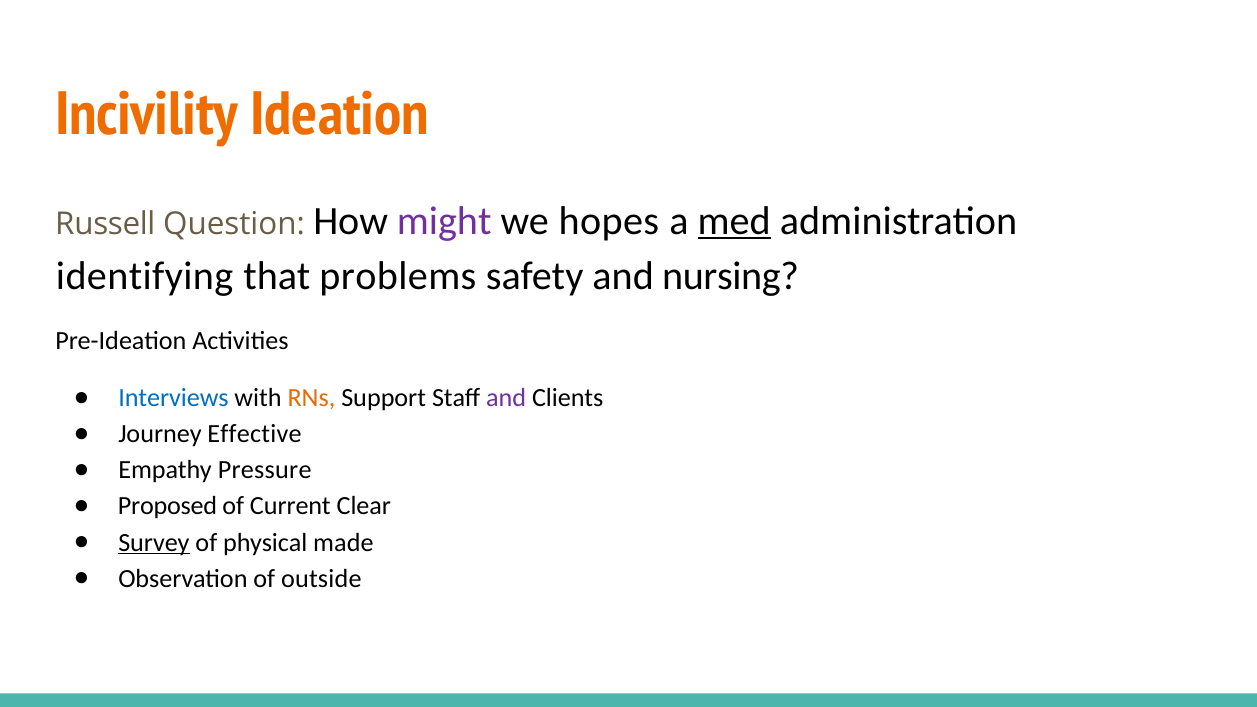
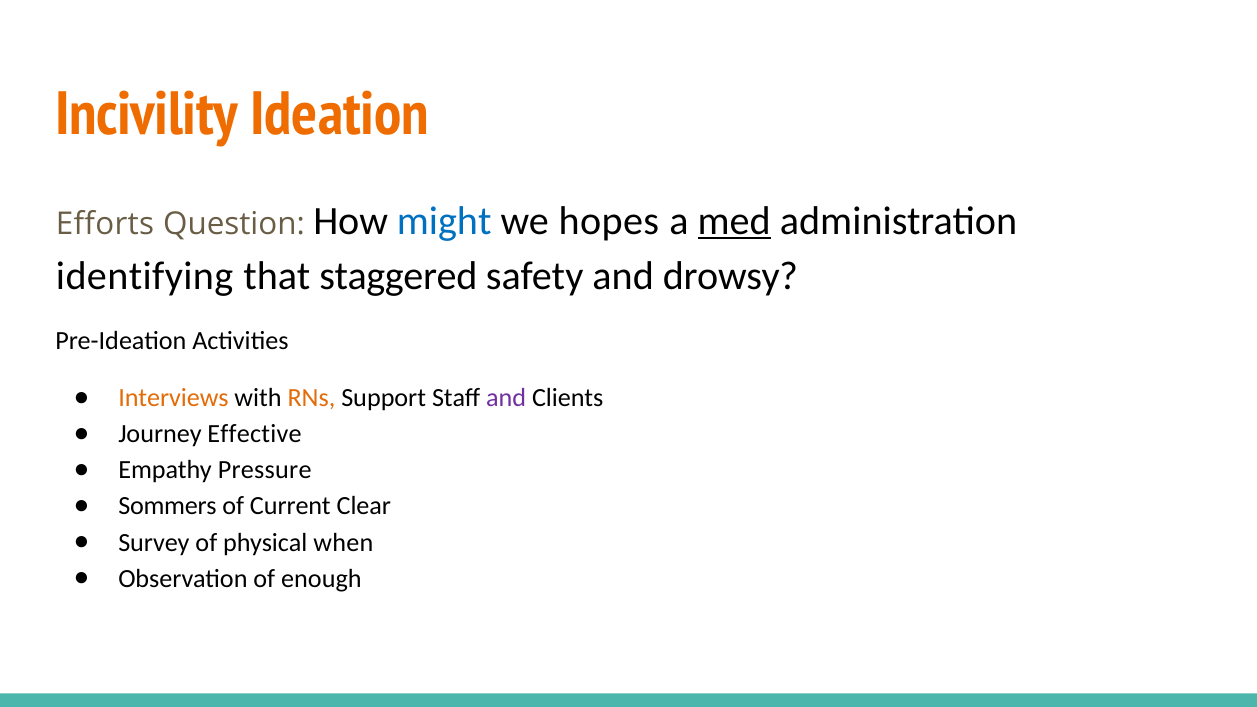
Russell: Russell -> Efforts
might colour: purple -> blue
problems: problems -> staggered
nursing: nursing -> drowsy
Interviews colour: blue -> orange
Proposed: Proposed -> Sommers
Survey underline: present -> none
made: made -> when
outside: outside -> enough
